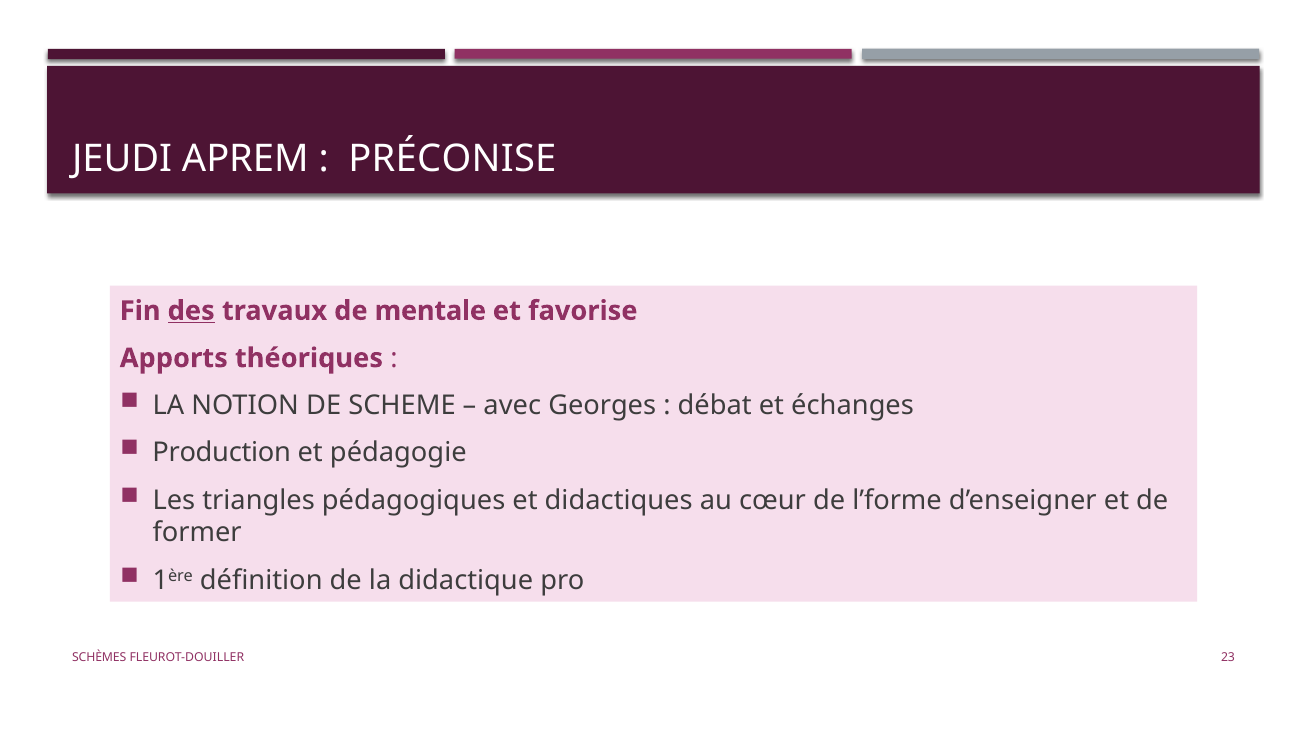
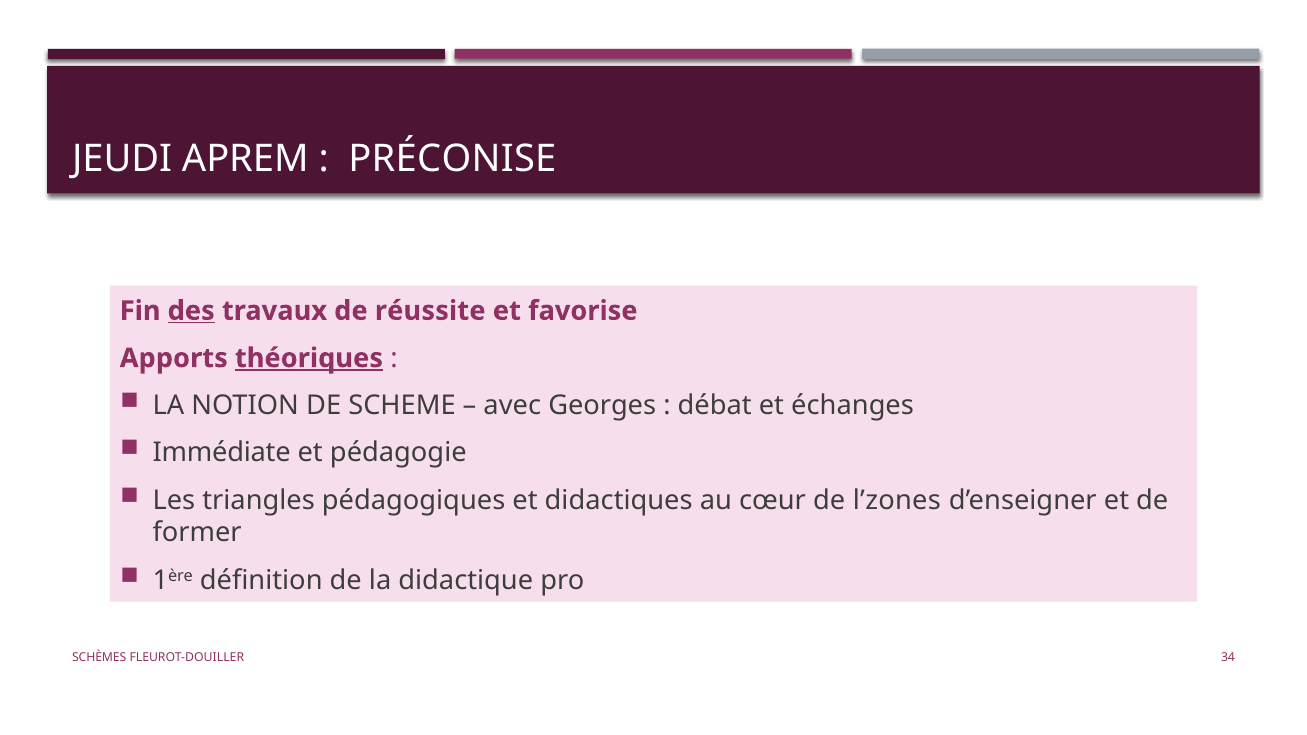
mentale: mentale -> réussite
théoriques underline: none -> present
Production: Production -> Immédiate
l’forme: l’forme -> l’zones
23: 23 -> 34
